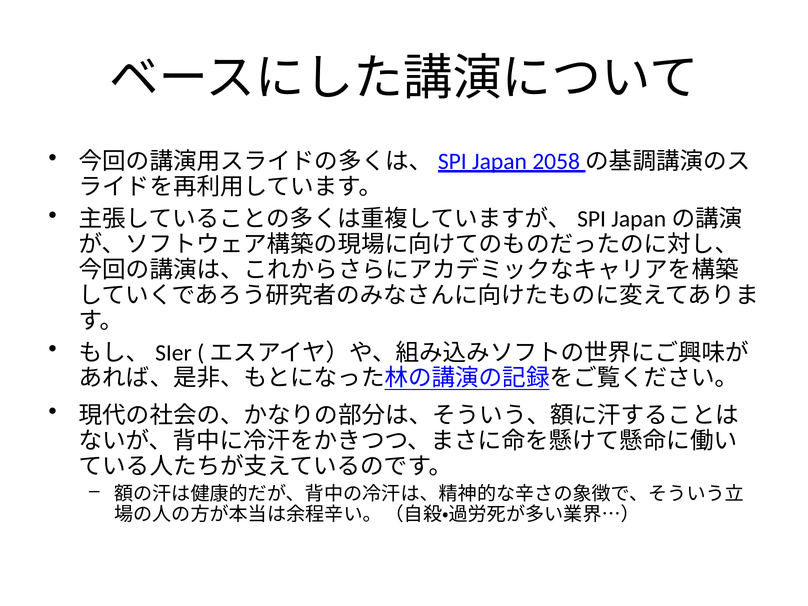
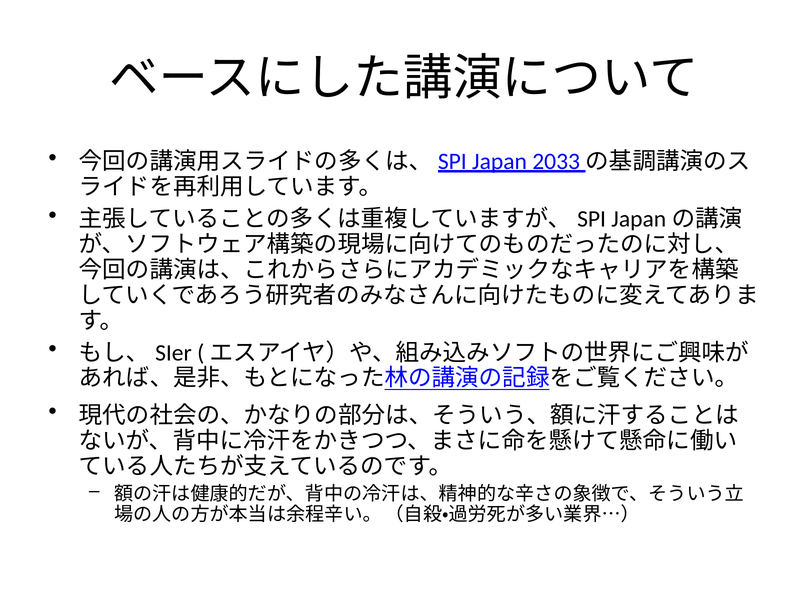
2058: 2058 -> 2033
